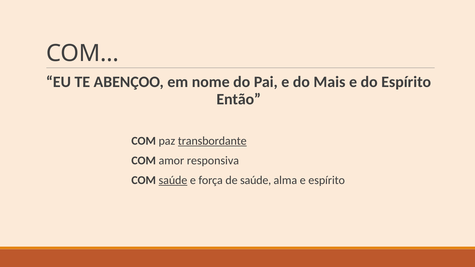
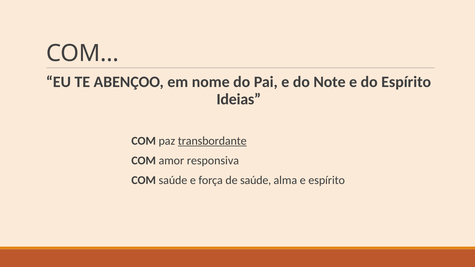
Mais: Mais -> Note
Então: Então -> Ideias
saúde at (173, 180) underline: present -> none
